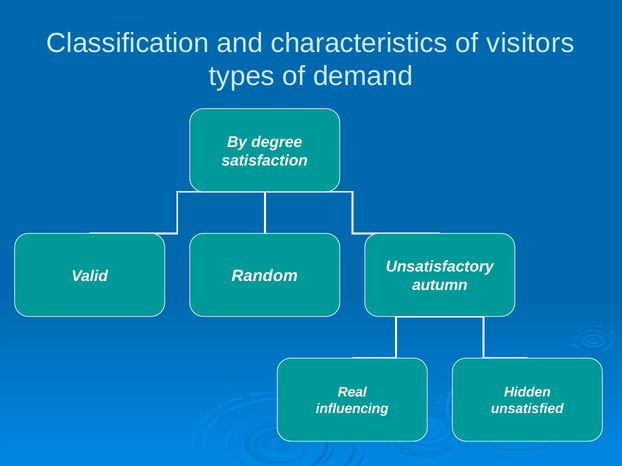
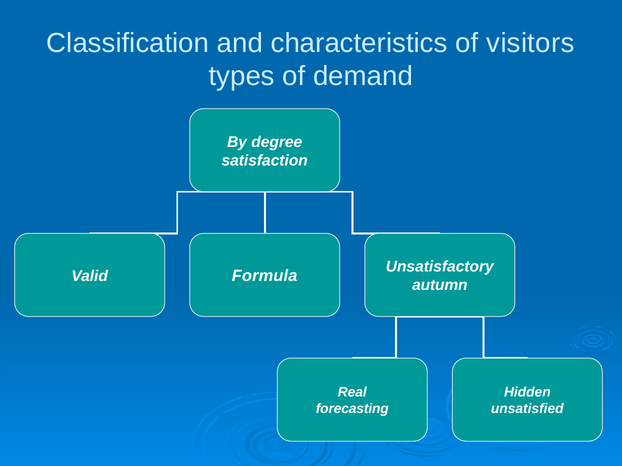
Random: Random -> Formula
influencing: influencing -> forecasting
